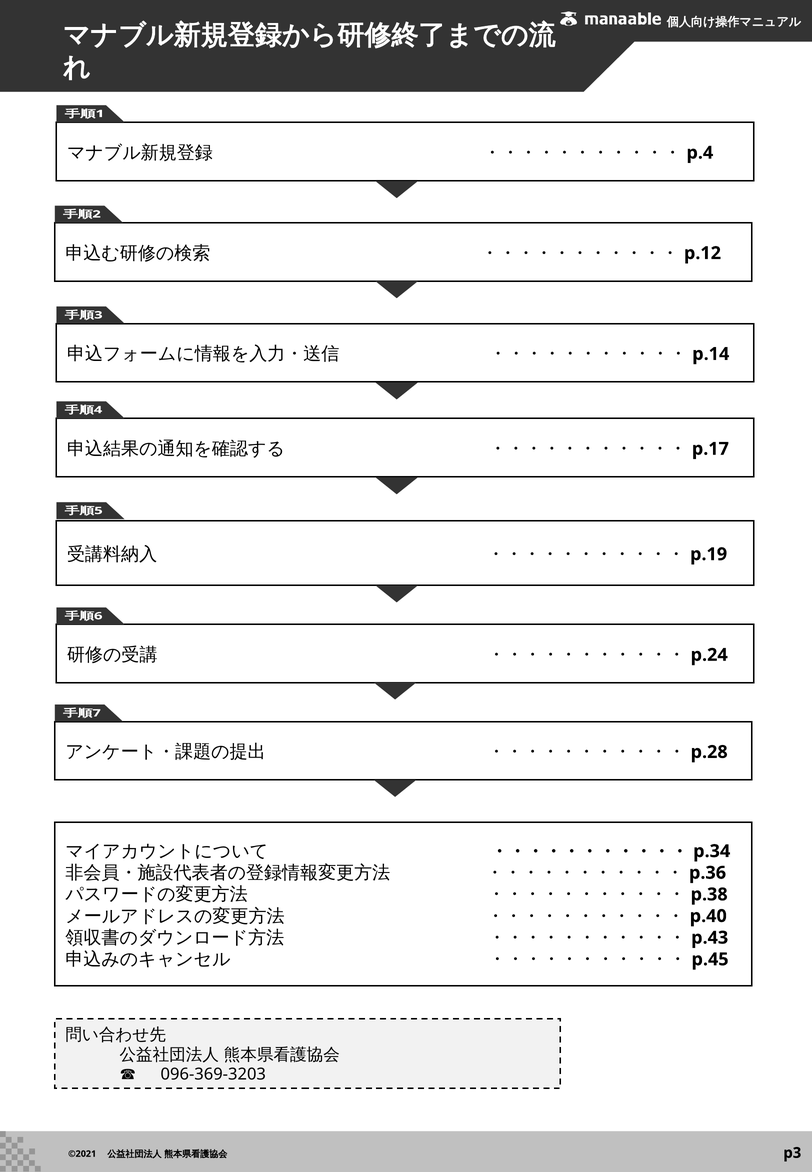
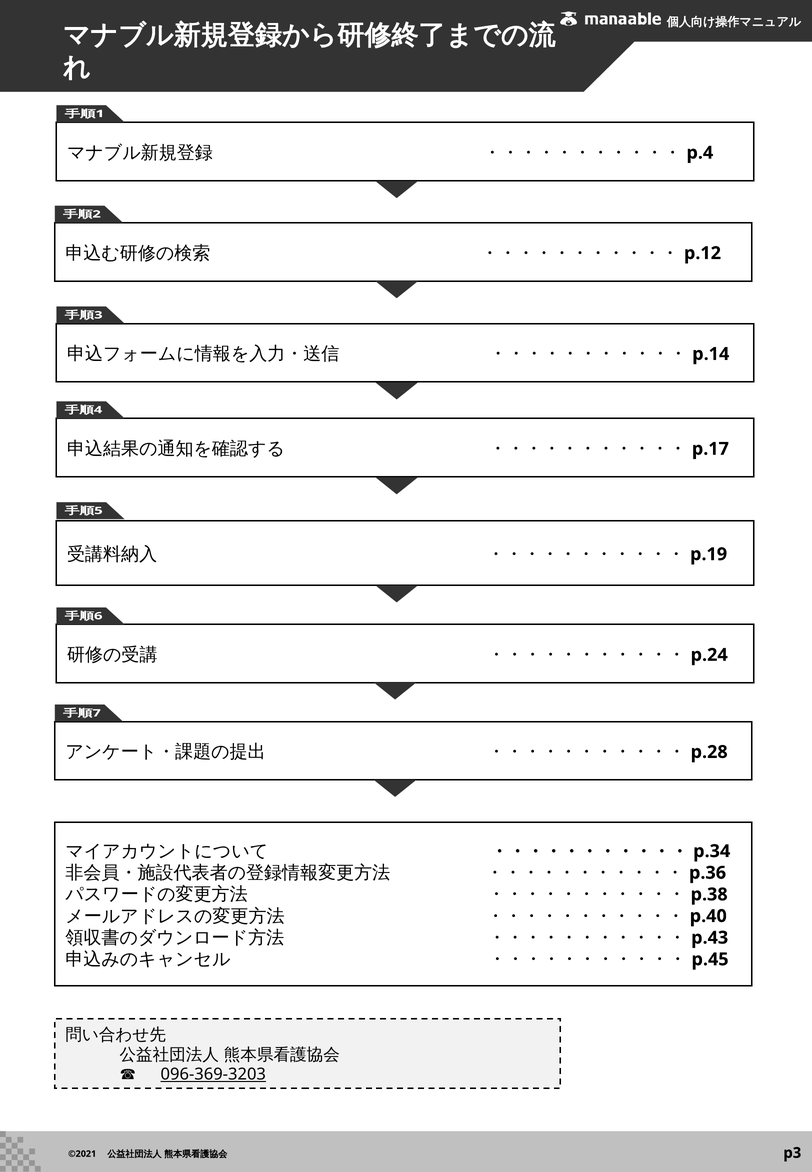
096-369-3203 underline: none -> present
